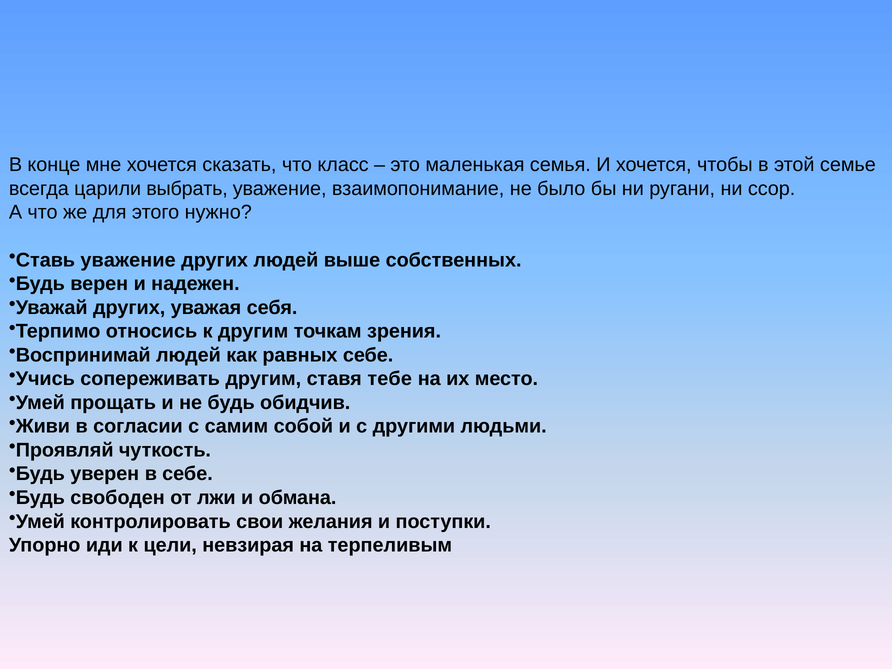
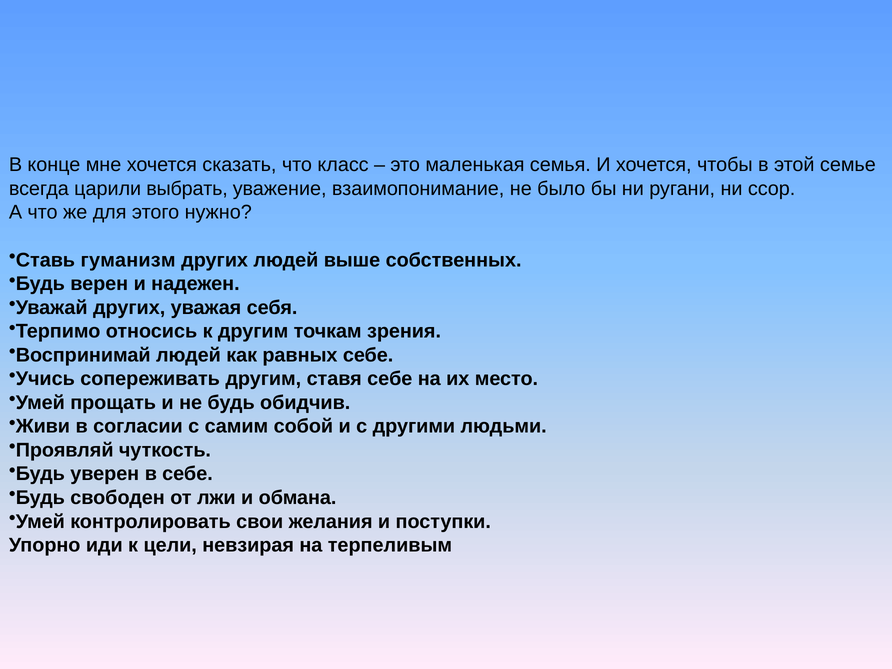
Ставь уважение: уважение -> гуманизм
ставя тебе: тебе -> себе
